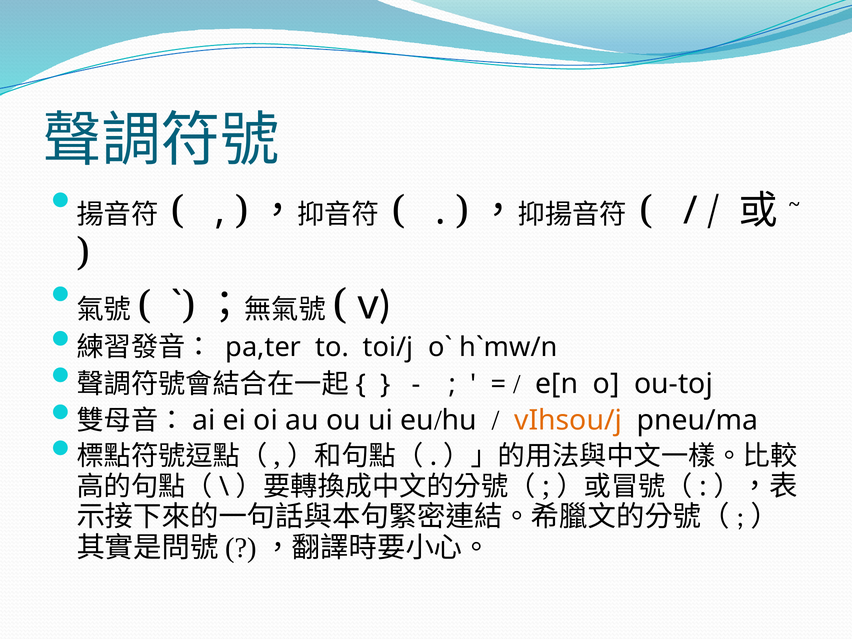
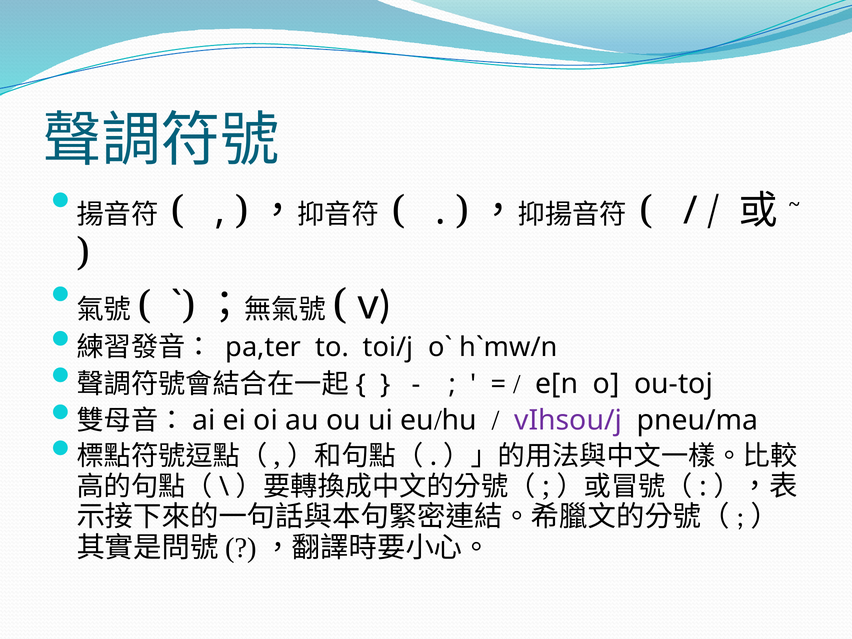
vIhsou/j colour: orange -> purple
